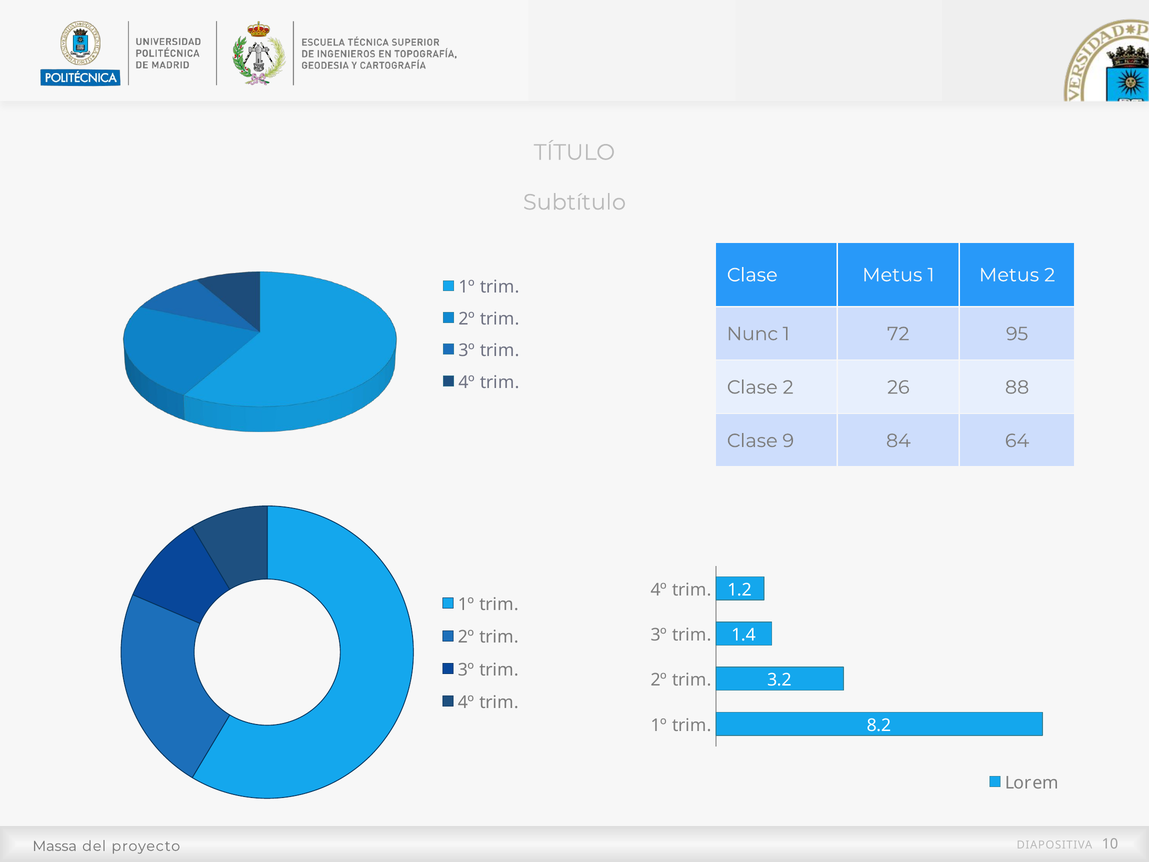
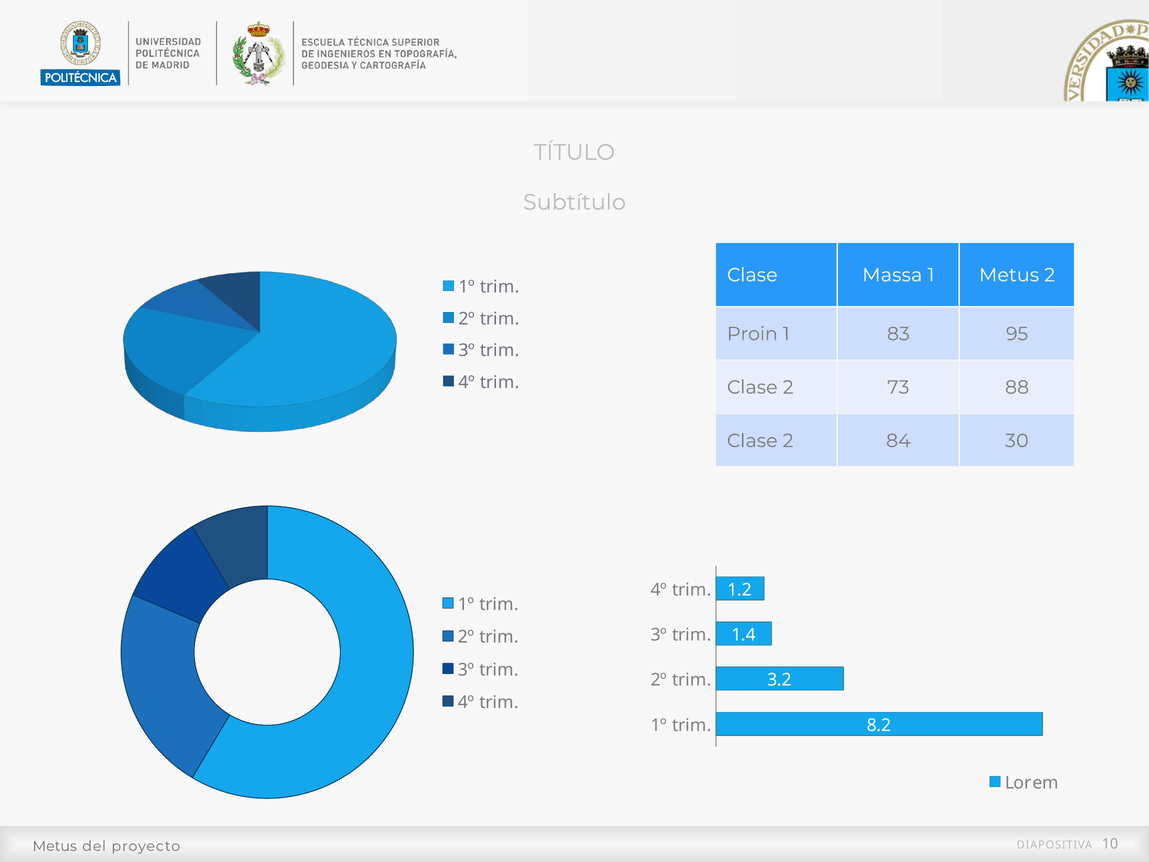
Clase Metus: Metus -> Massa
Nunc: Nunc -> Proin
72: 72 -> 83
26: 26 -> 73
9 at (788, 441): 9 -> 2
64: 64 -> 30
Massa at (55, 846): Massa -> Metus
